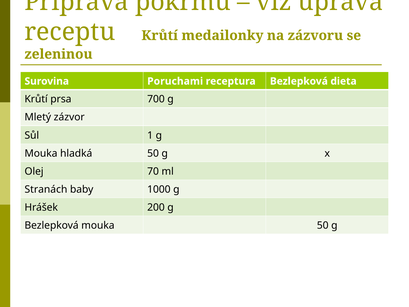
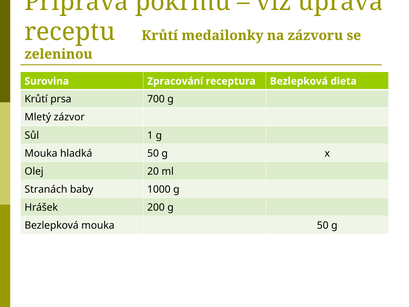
Poruchami: Poruchami -> Zpracování
70: 70 -> 20
